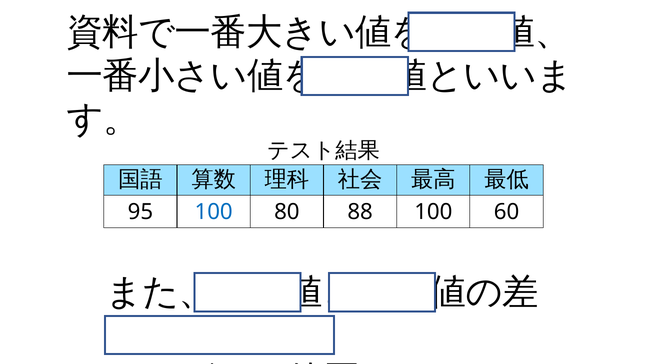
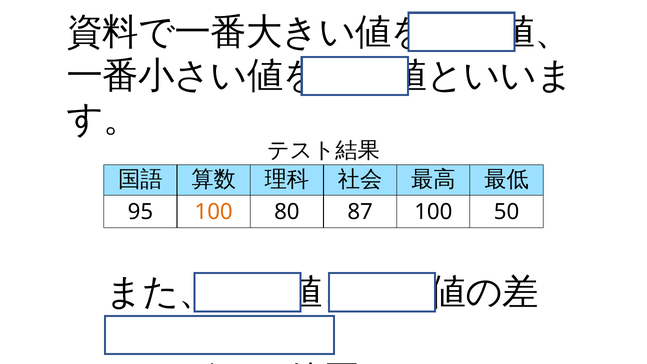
100 at (214, 212) colour: blue -> orange
88: 88 -> 87
60: 60 -> 50
